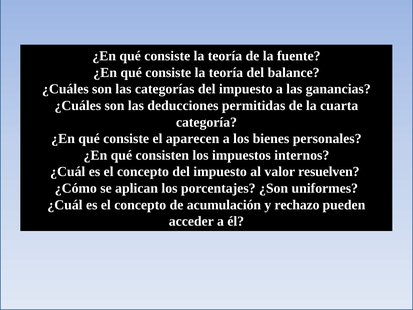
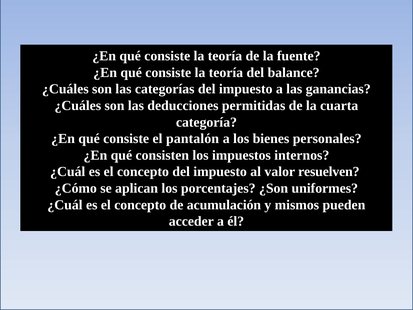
aparecen: aparecen -> pantalón
rechazo: rechazo -> mismos
